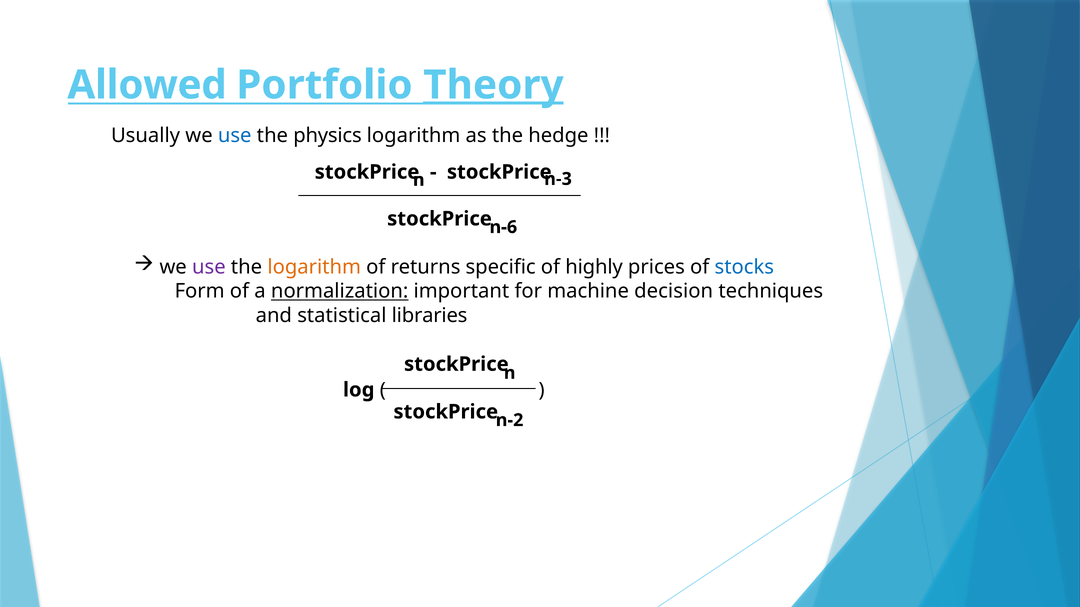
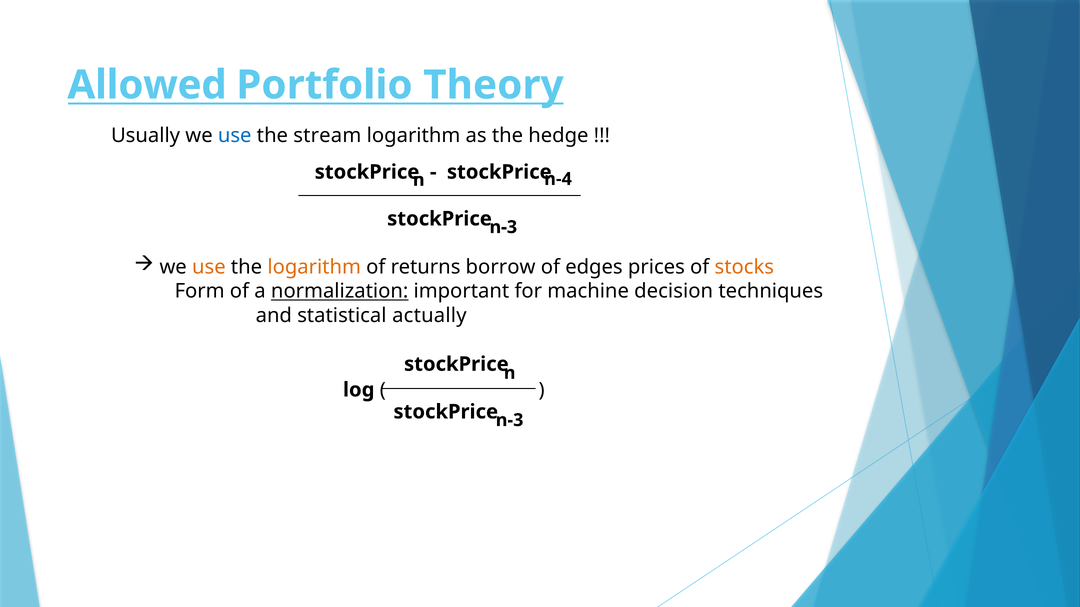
Theory underline: present -> none
physics: physics -> stream
n-3: n-3 -> n-4
n-6 at (503, 227): n-6 -> n-3
use at (209, 267) colour: purple -> orange
specific: specific -> borrow
highly: highly -> edges
stocks colour: blue -> orange
libraries: libraries -> actually
n-2 at (510, 420): n-2 -> n-3
